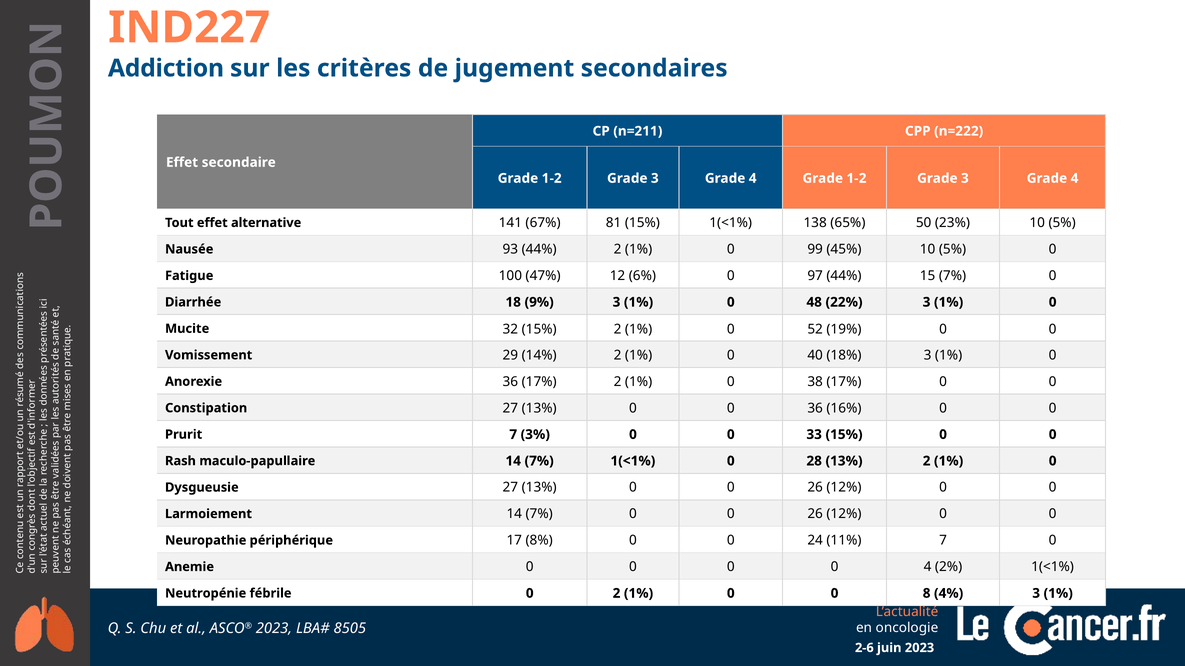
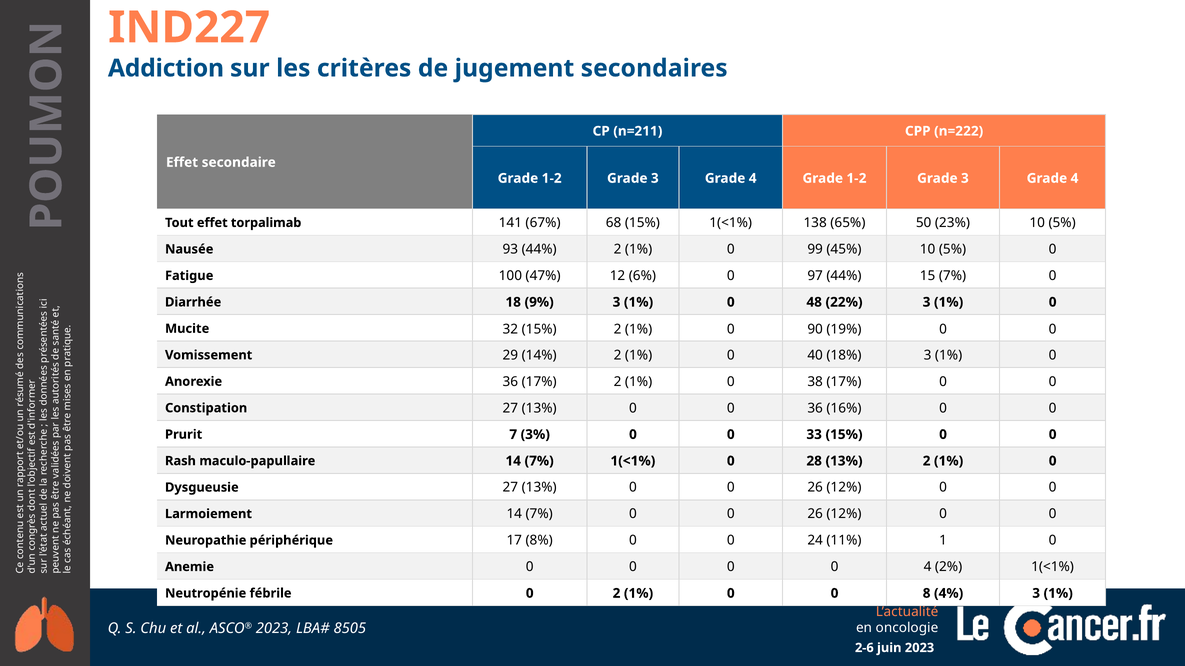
alternative: alternative -> torpalimab
81: 81 -> 68
52: 52 -> 90
11% 7: 7 -> 1
